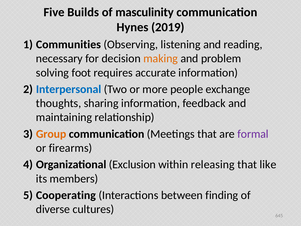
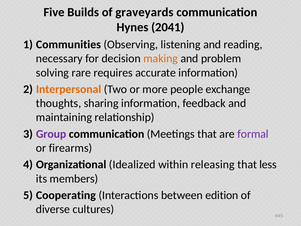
masculinity: masculinity -> graveyards
2019: 2019 -> 2041
foot: foot -> rare
Interpersonal colour: blue -> orange
Group colour: orange -> purple
Exclusion: Exclusion -> Idealized
like: like -> less
finding: finding -> edition
